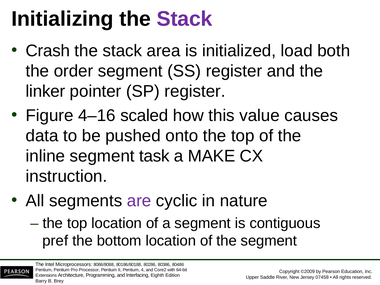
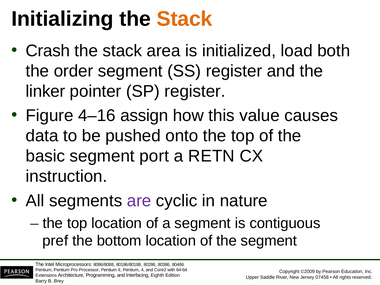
Stack at (185, 19) colour: purple -> orange
scaled: scaled -> assign
inline: inline -> basic
task: task -> port
MAKE: MAKE -> RETN
